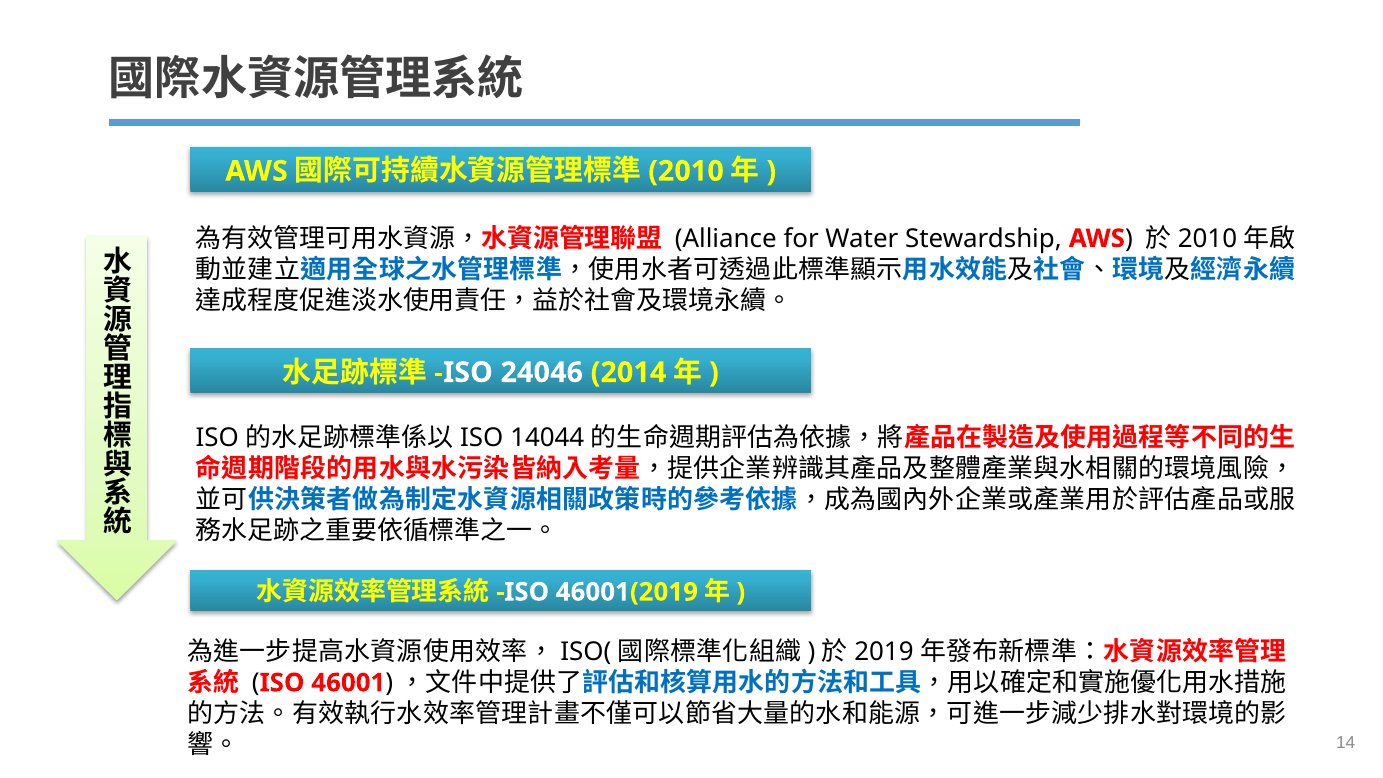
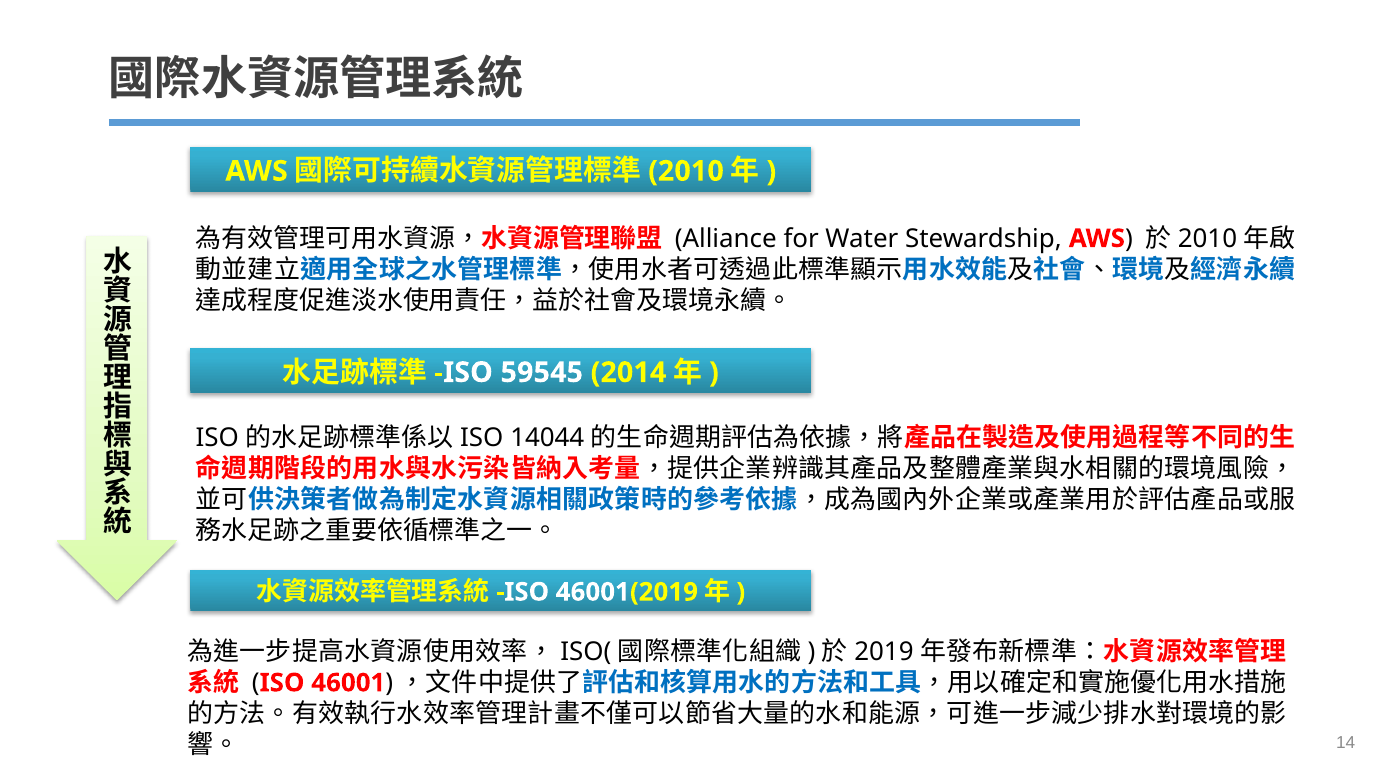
24046: 24046 -> 59545
